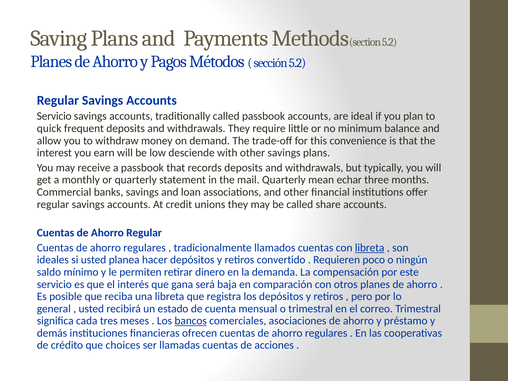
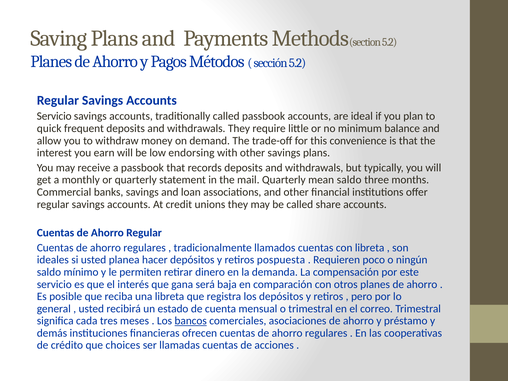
desciende: desciende -> endorsing
mean echar: echar -> saldo
libreta at (370, 248) underline: present -> none
convertido: convertido -> pospuesta
